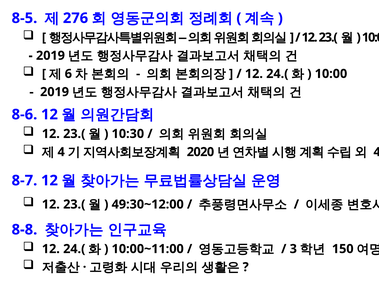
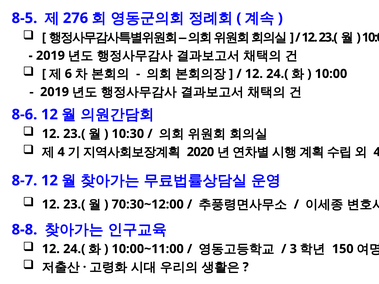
49:30~12:00: 49:30~12:00 -> 70:30~12:00
